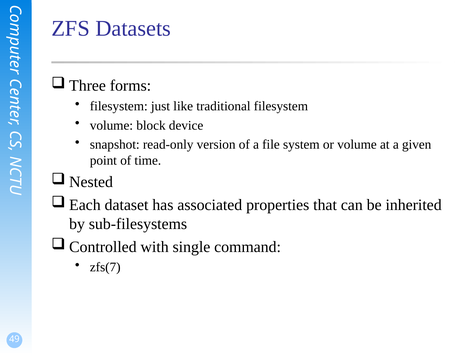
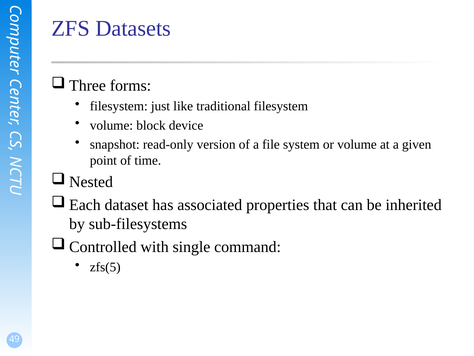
zfs(7: zfs(7 -> zfs(5
